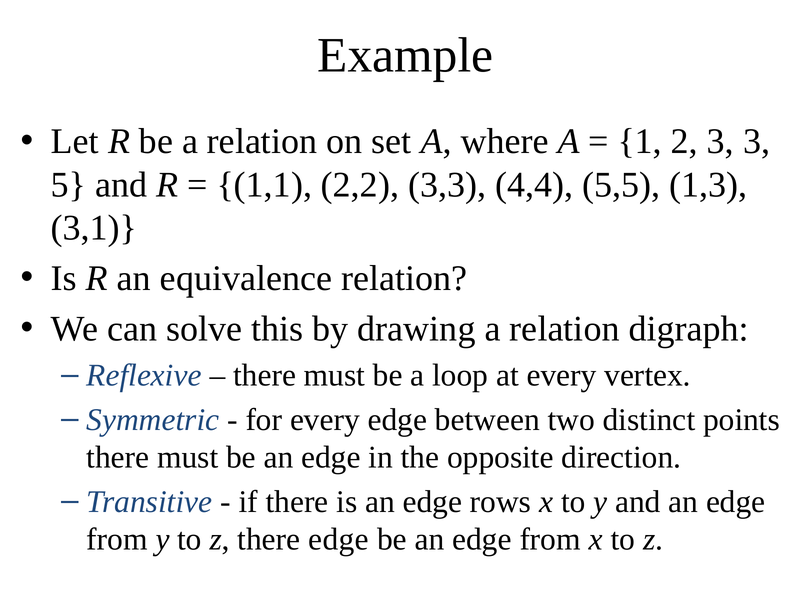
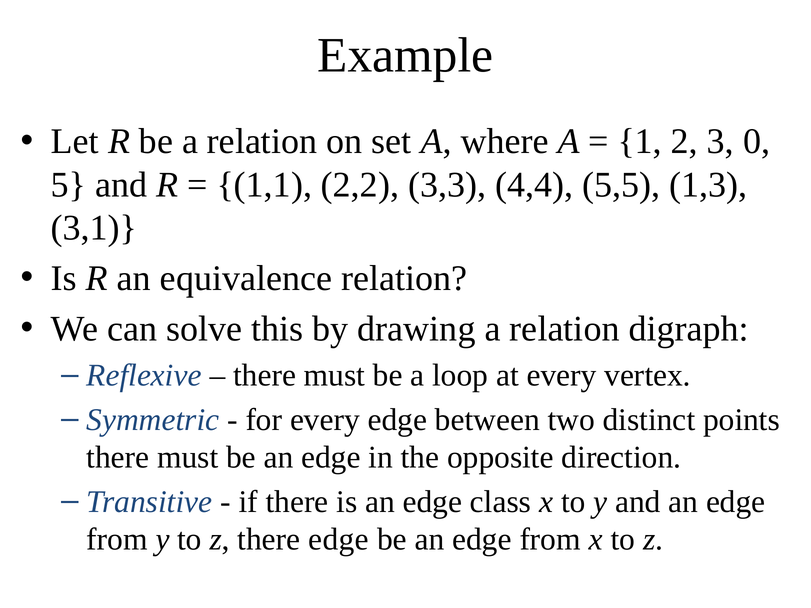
3 3: 3 -> 0
rows: rows -> class
